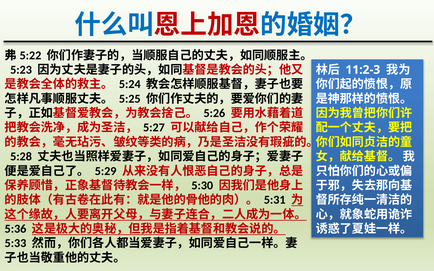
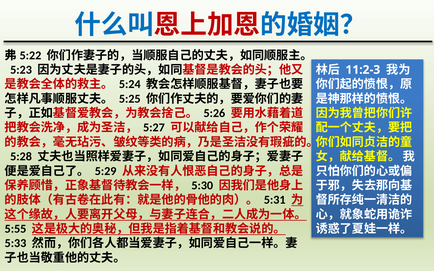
5:36: 5:36 -> 5:55
